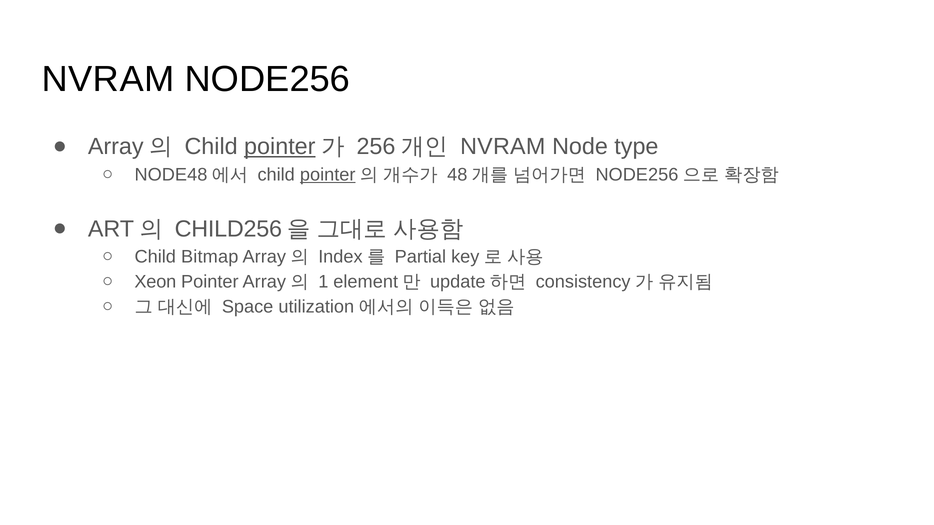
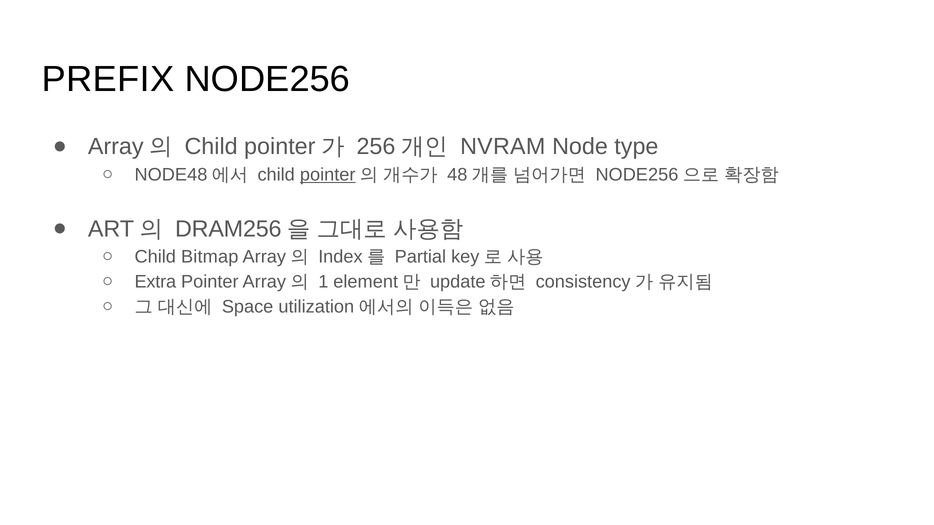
NVRAM at (108, 79): NVRAM -> PREFIX
pointer at (280, 147) underline: present -> none
CHILD256: CHILD256 -> DRAM256
Xeon: Xeon -> Extra
